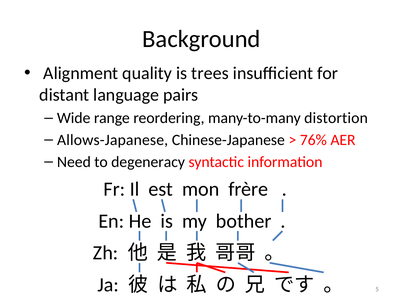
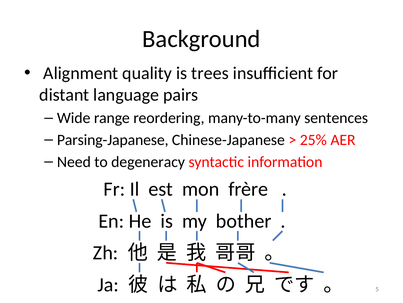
distortion: distortion -> sentences
Allows-Japanese: Allows-Japanese -> Parsing-Japanese
76%: 76% -> 25%
